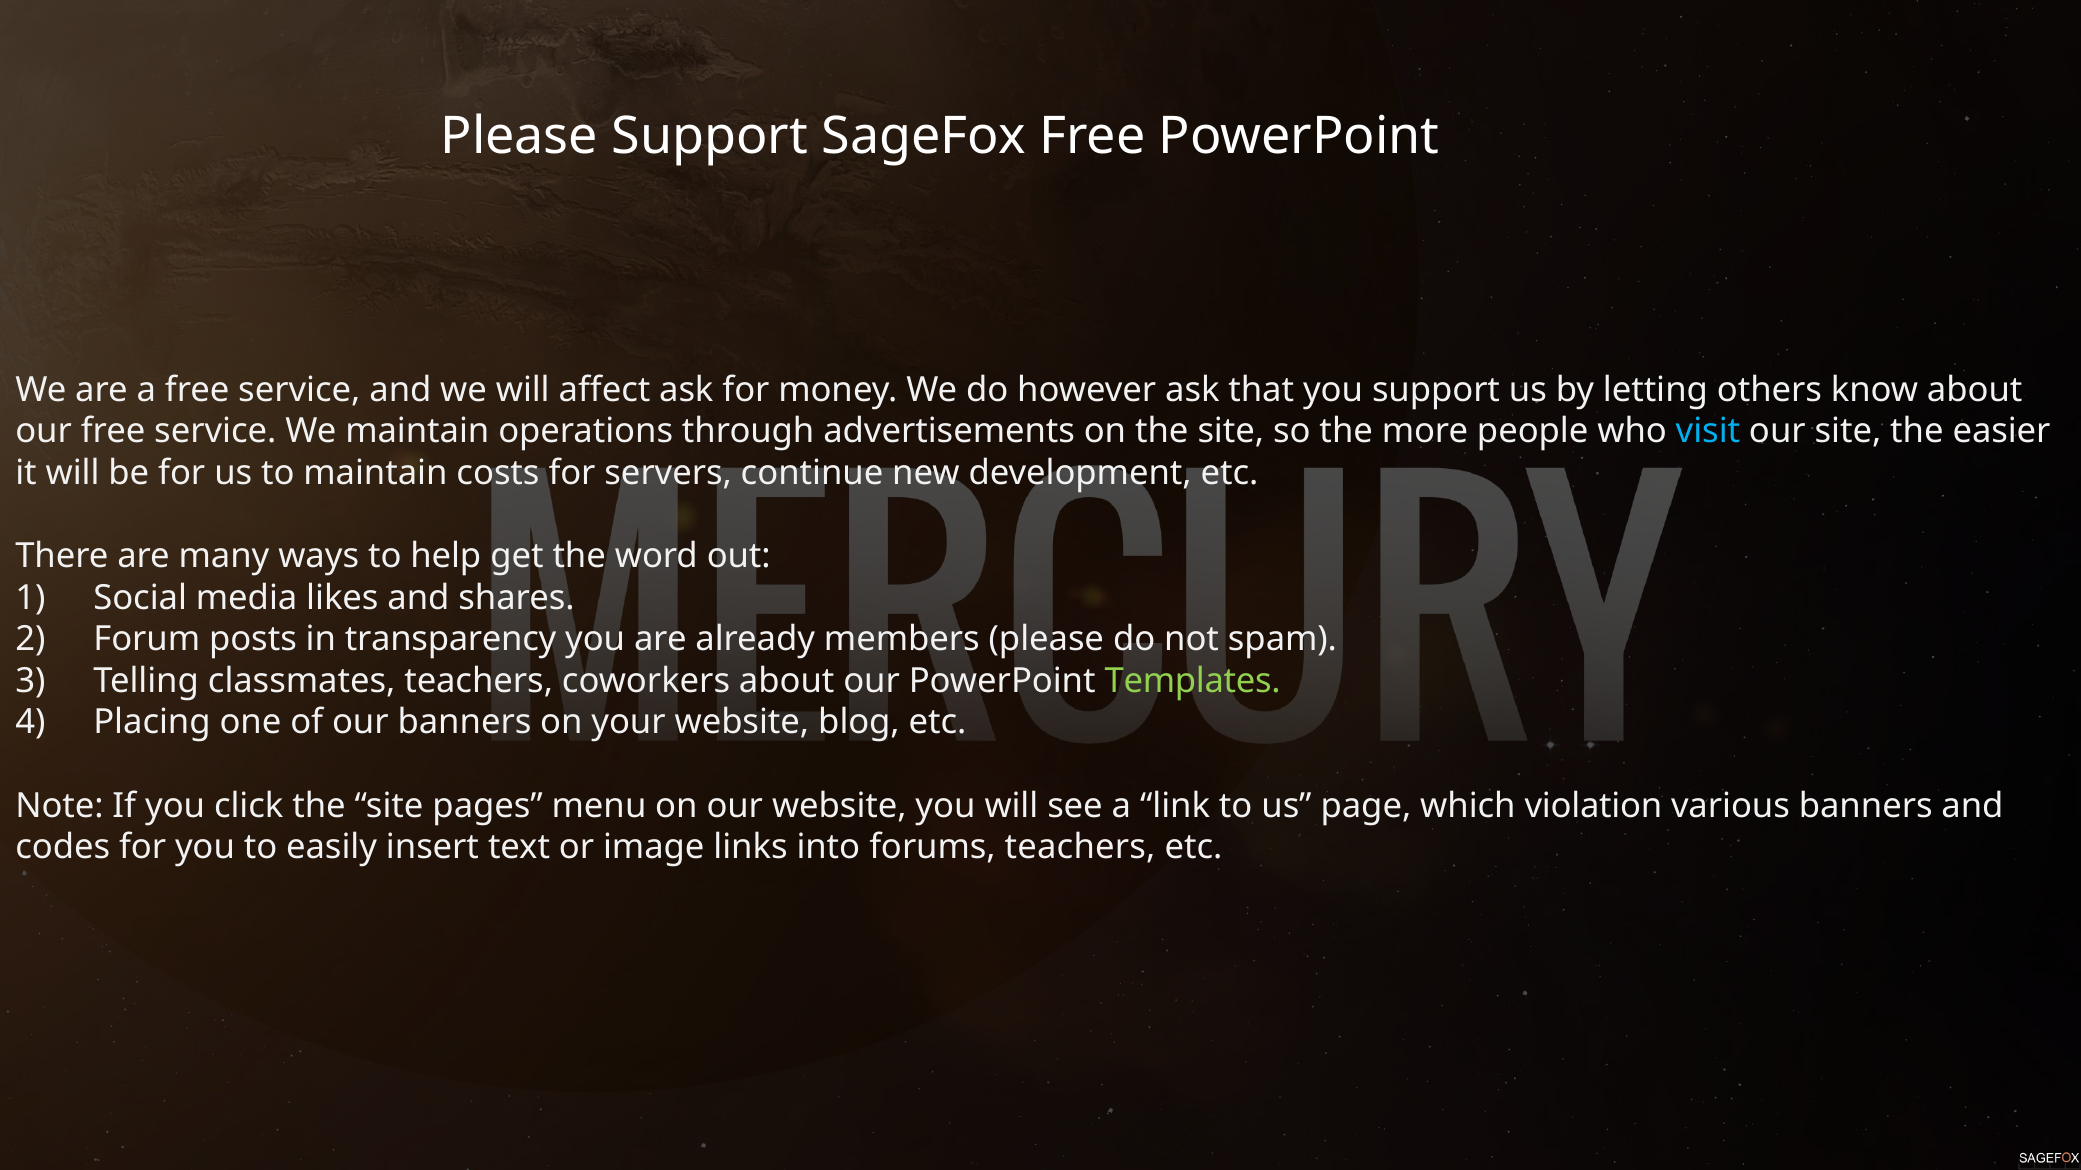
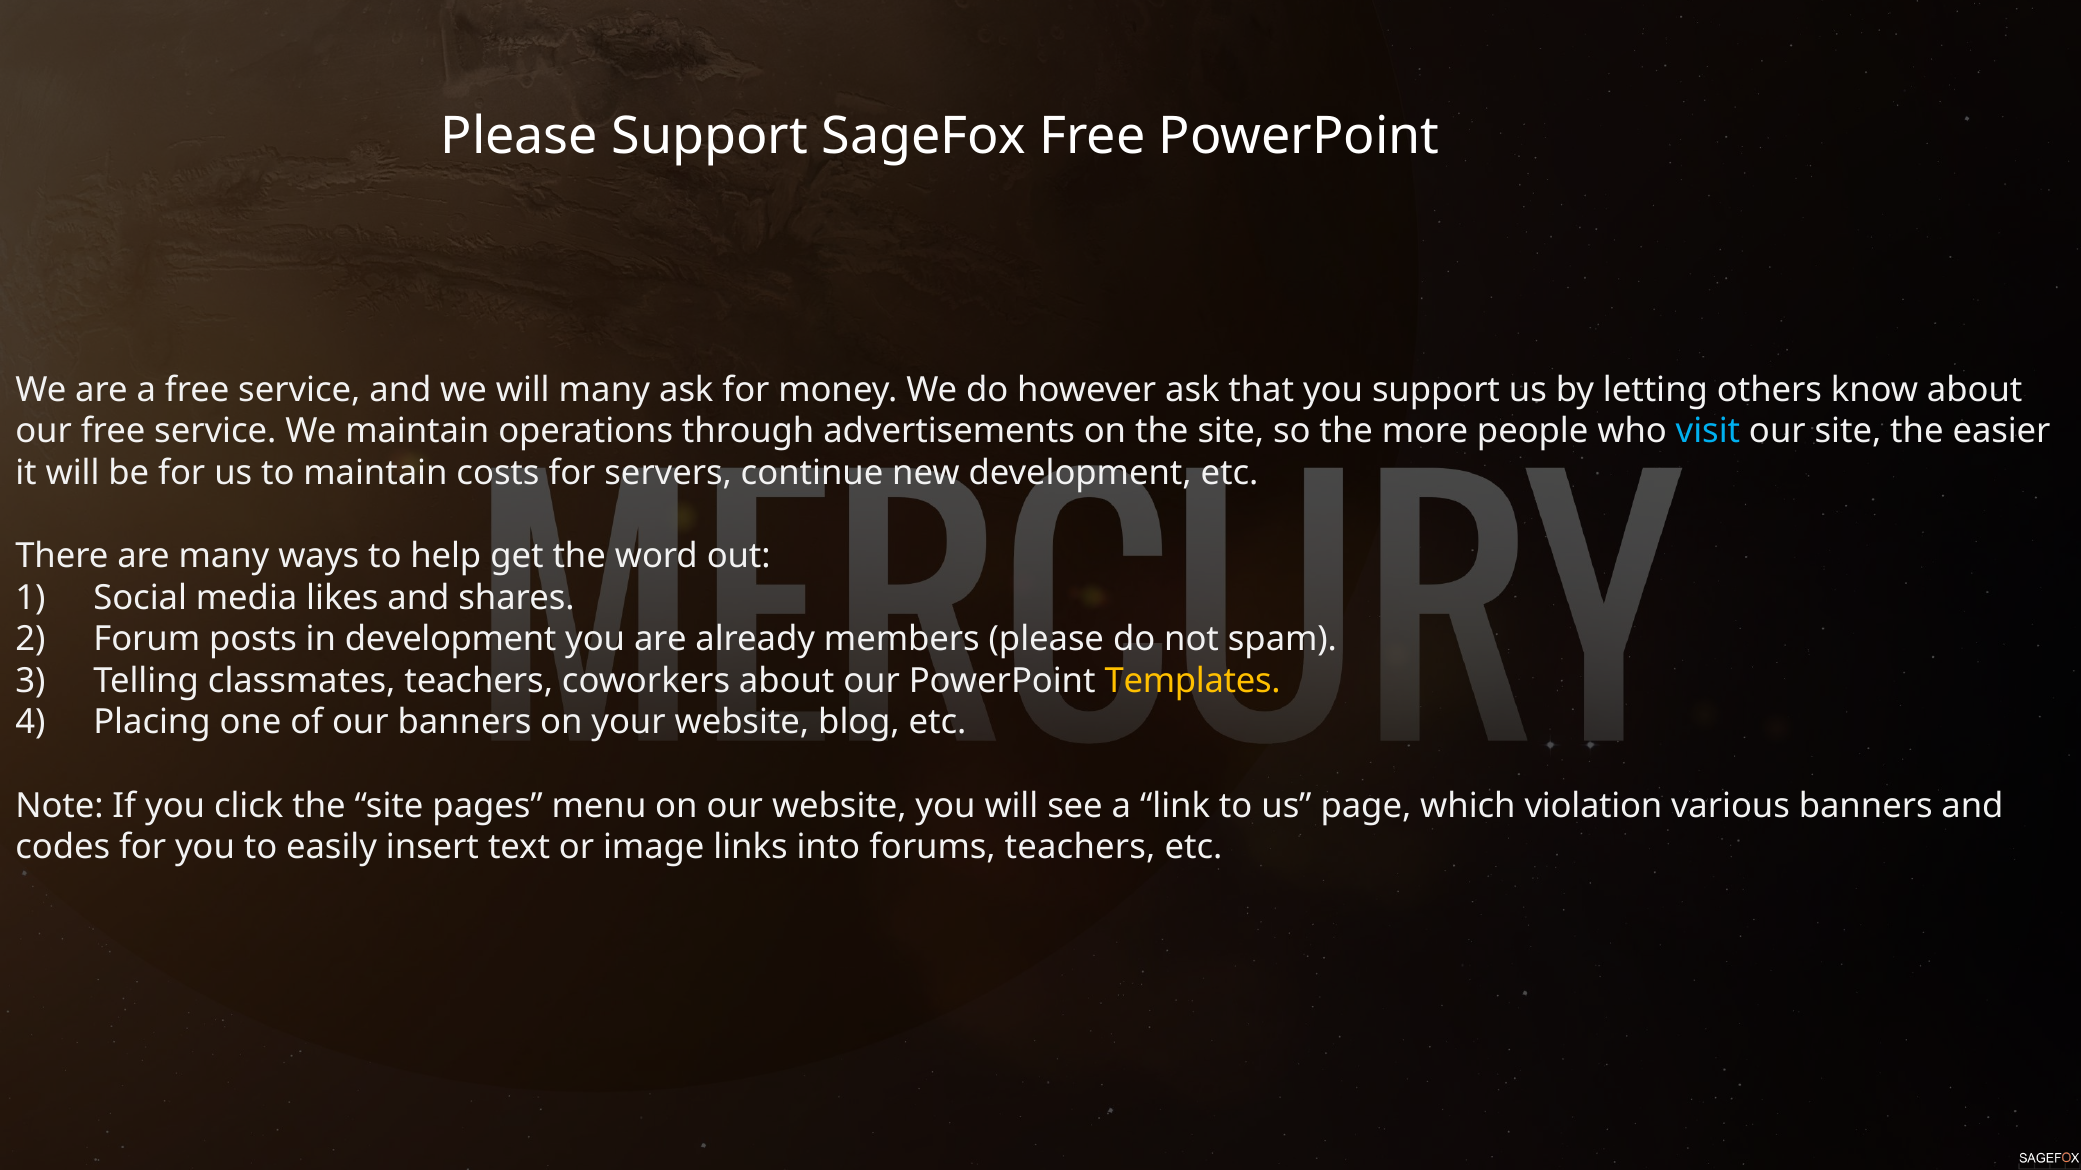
will affect: affect -> many
in transparency: transparency -> development
Templates colour: light green -> yellow
